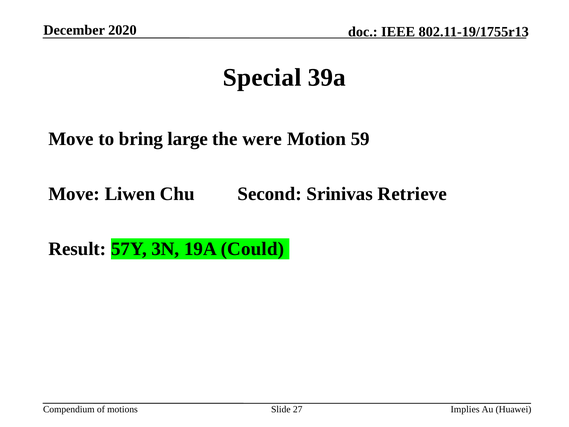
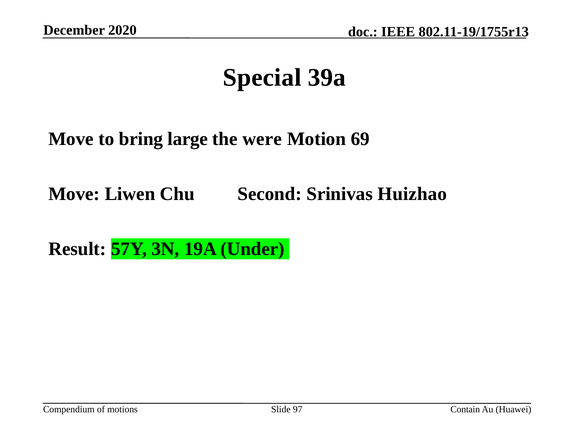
59: 59 -> 69
Retrieve: Retrieve -> Huizhao
Could: Could -> Under
27: 27 -> 97
Implies: Implies -> Contain
